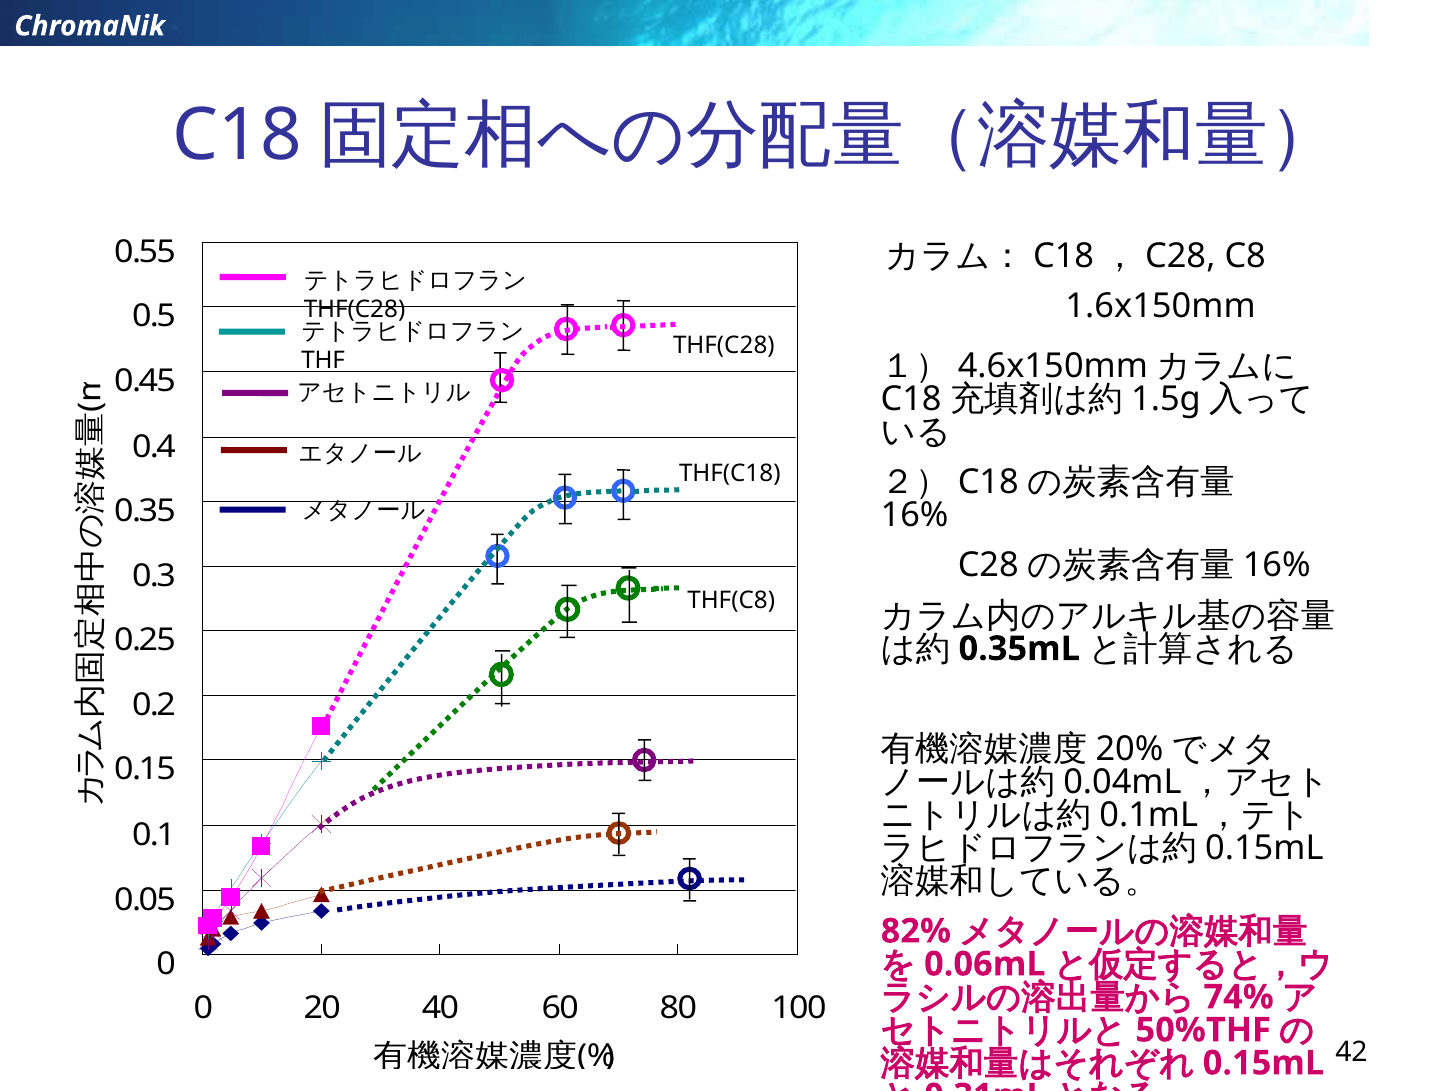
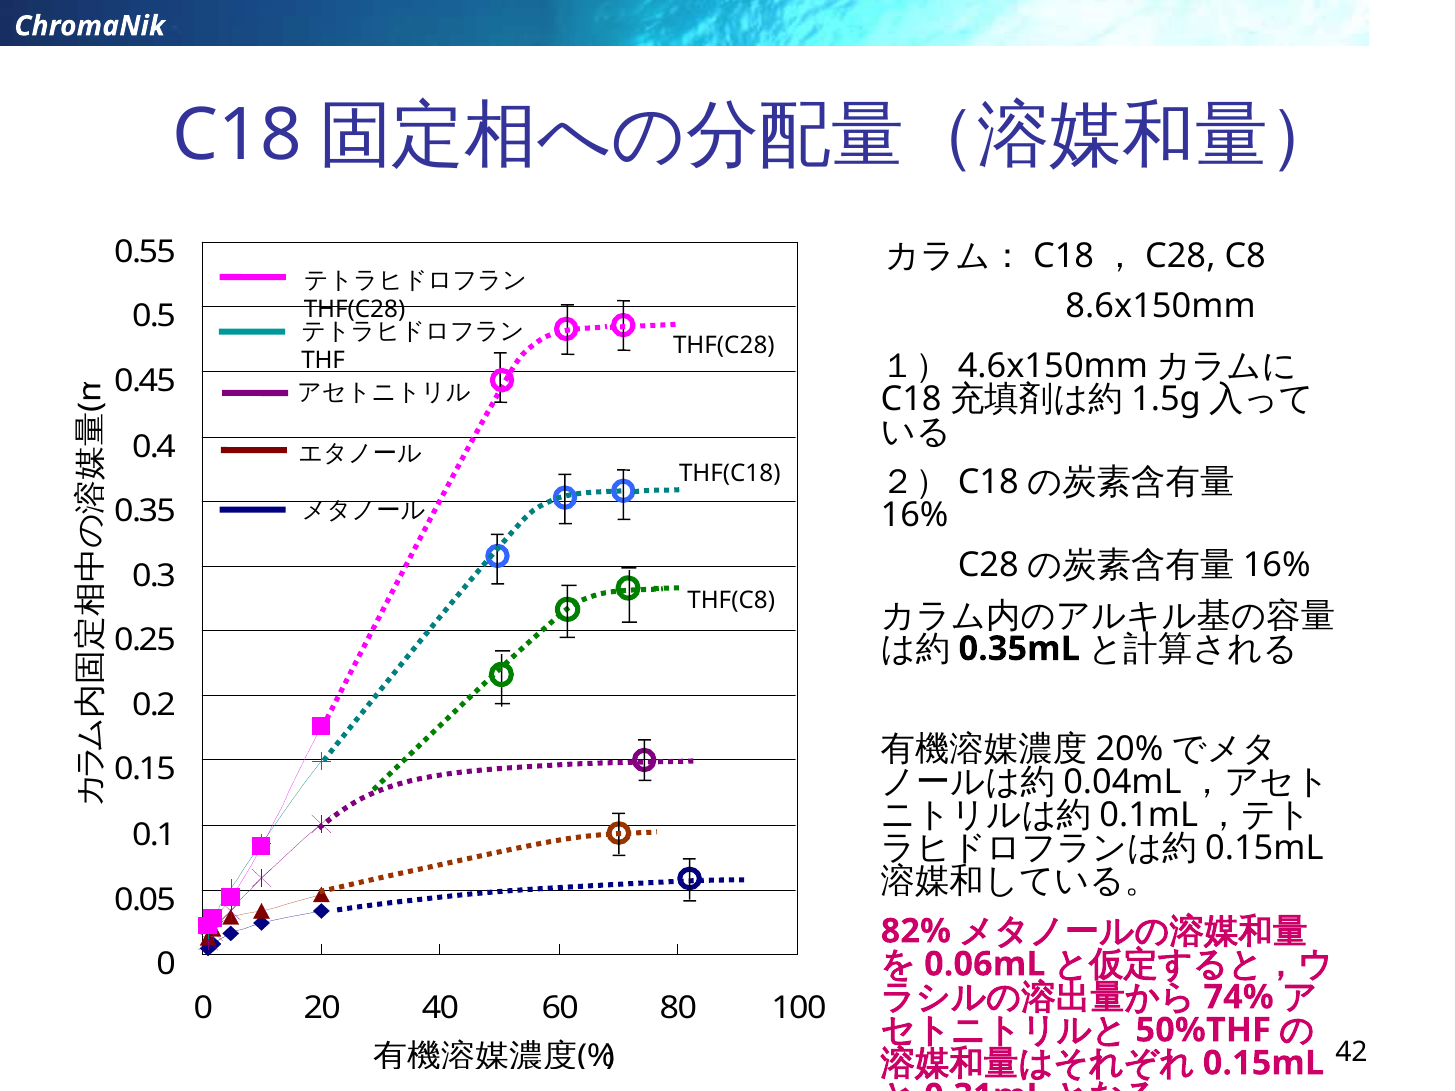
1.6x150mm: 1.6x150mm -> 8.6x150mm
